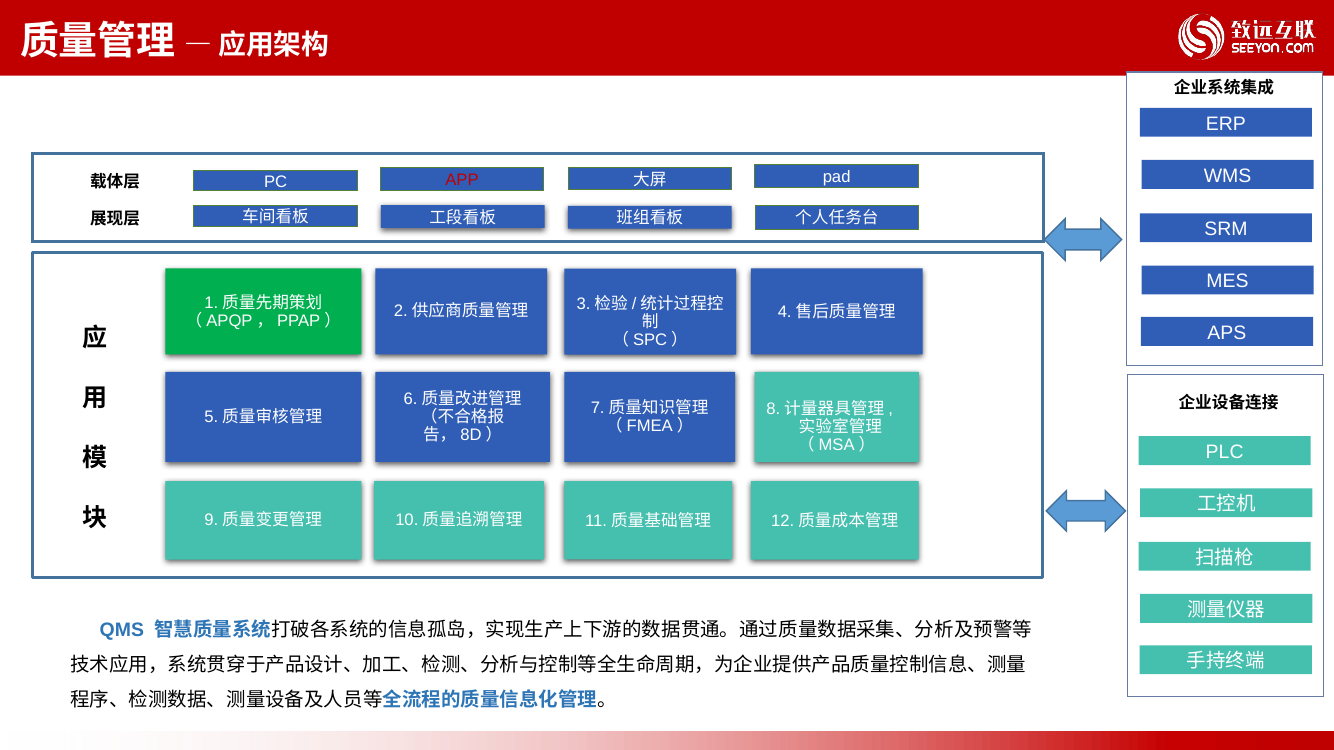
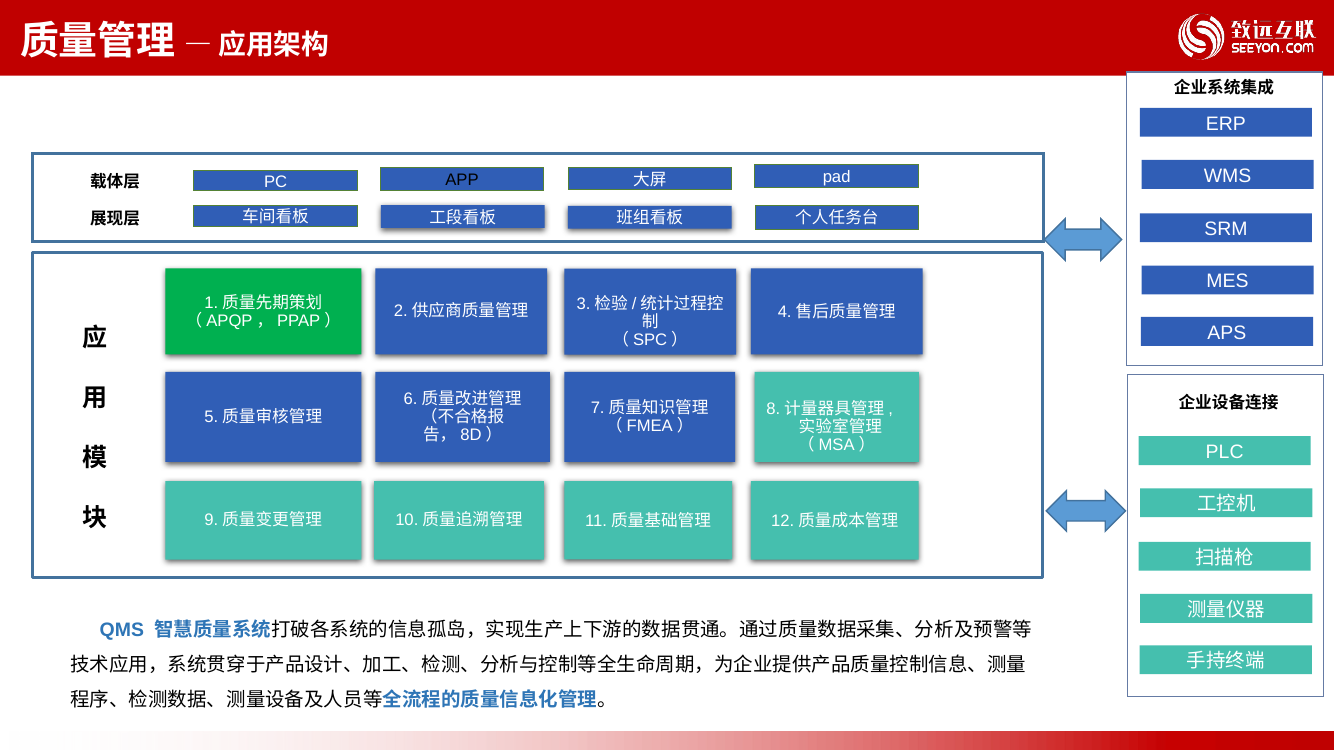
APP colour: red -> black
